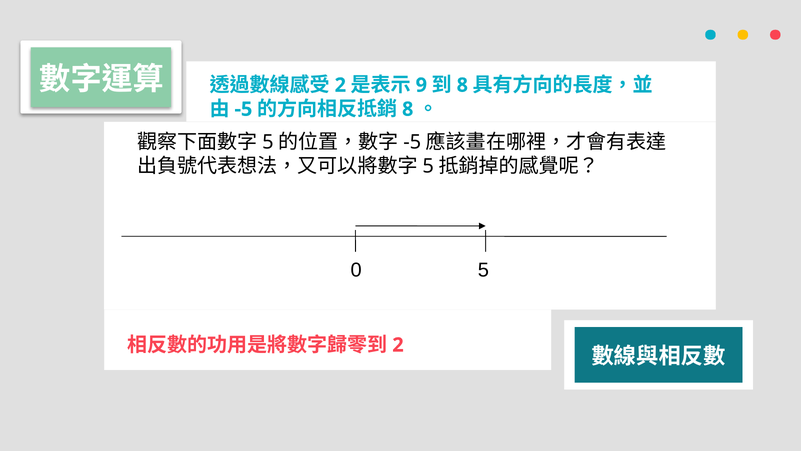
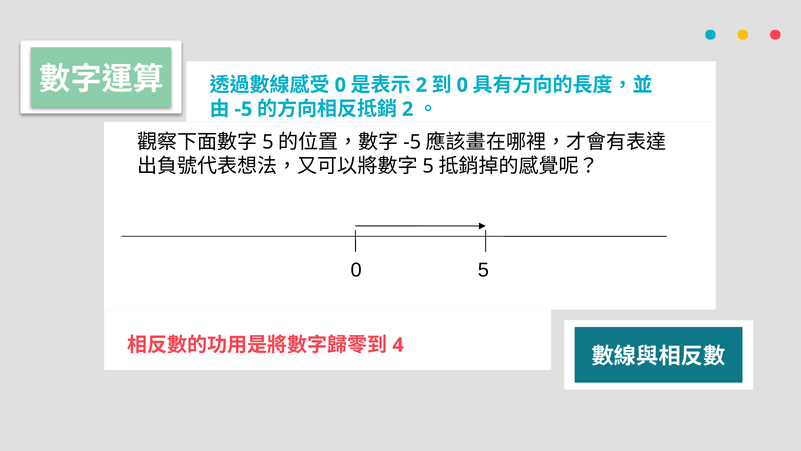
2 at (340, 85): 2 -> 0
9 at (421, 85): 9 -> 2
8 at (462, 85): 8 -> 0
8 at (408, 109): 8 -> 2
2 at (398, 345): 2 -> 4
